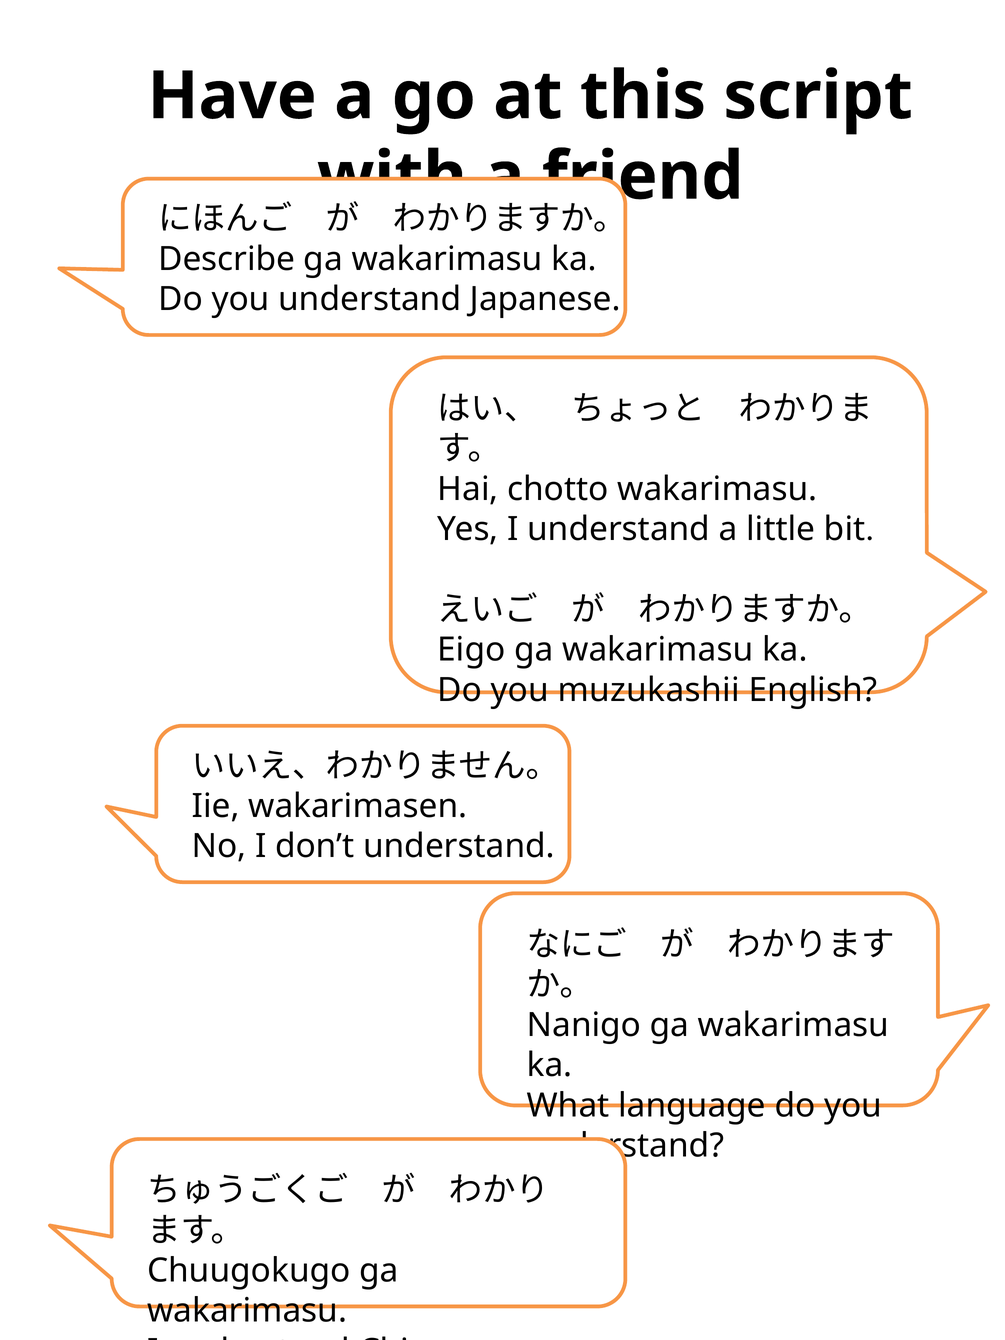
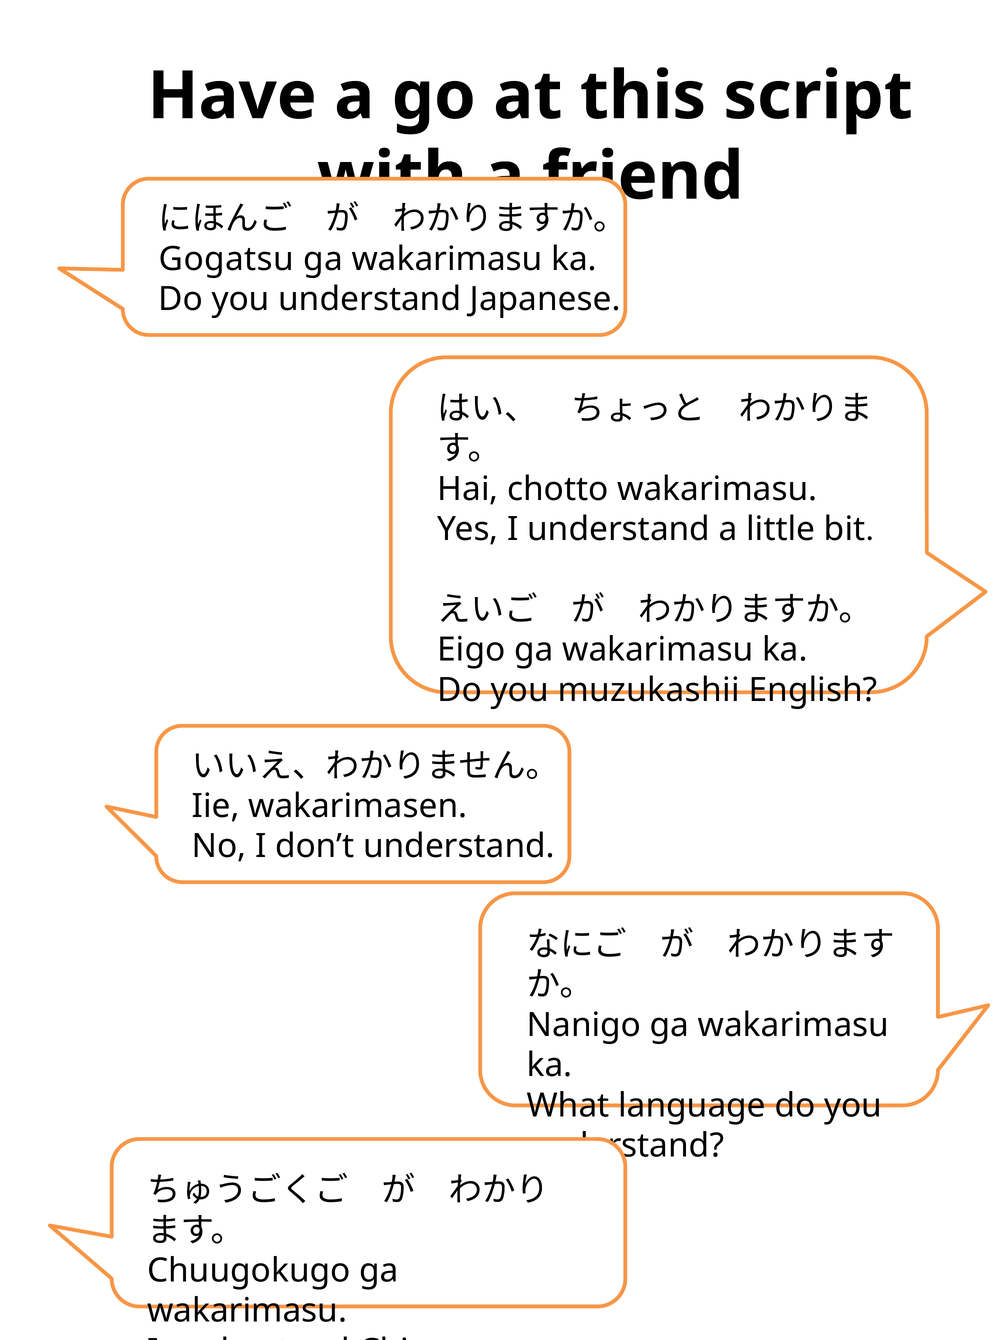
Describe: Describe -> Gogatsu
